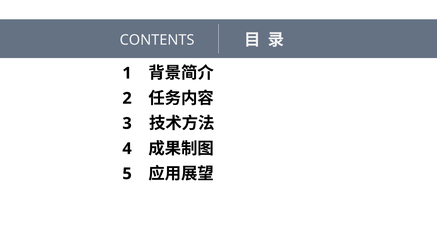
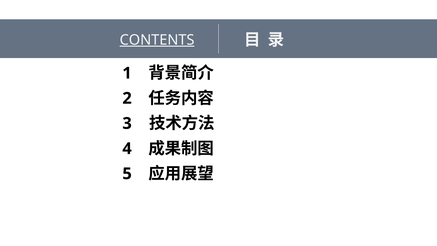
CONTENTS underline: none -> present
